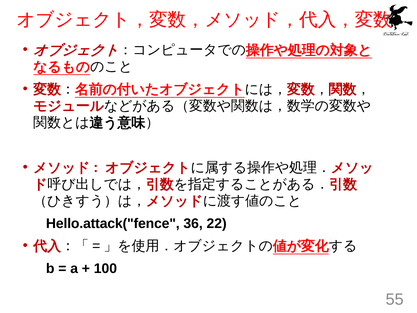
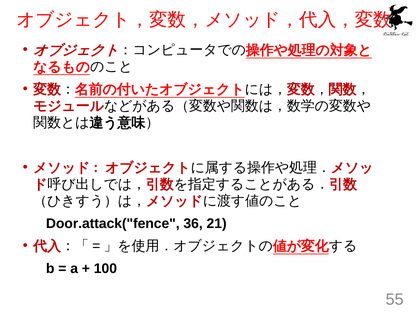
Hello.attack("fence: Hello.attack("fence -> Door.attack("fence
22: 22 -> 21
